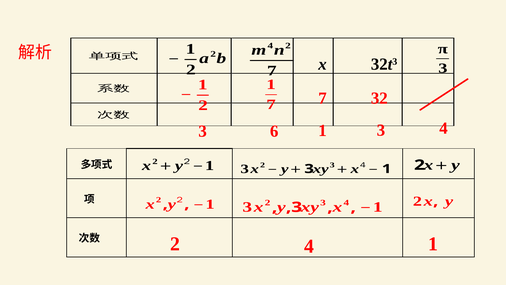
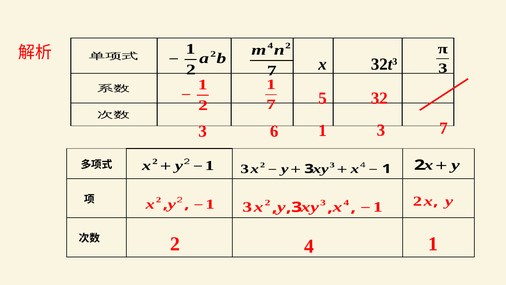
7 at (323, 98): 7 -> 5
1 3 4: 4 -> 7
